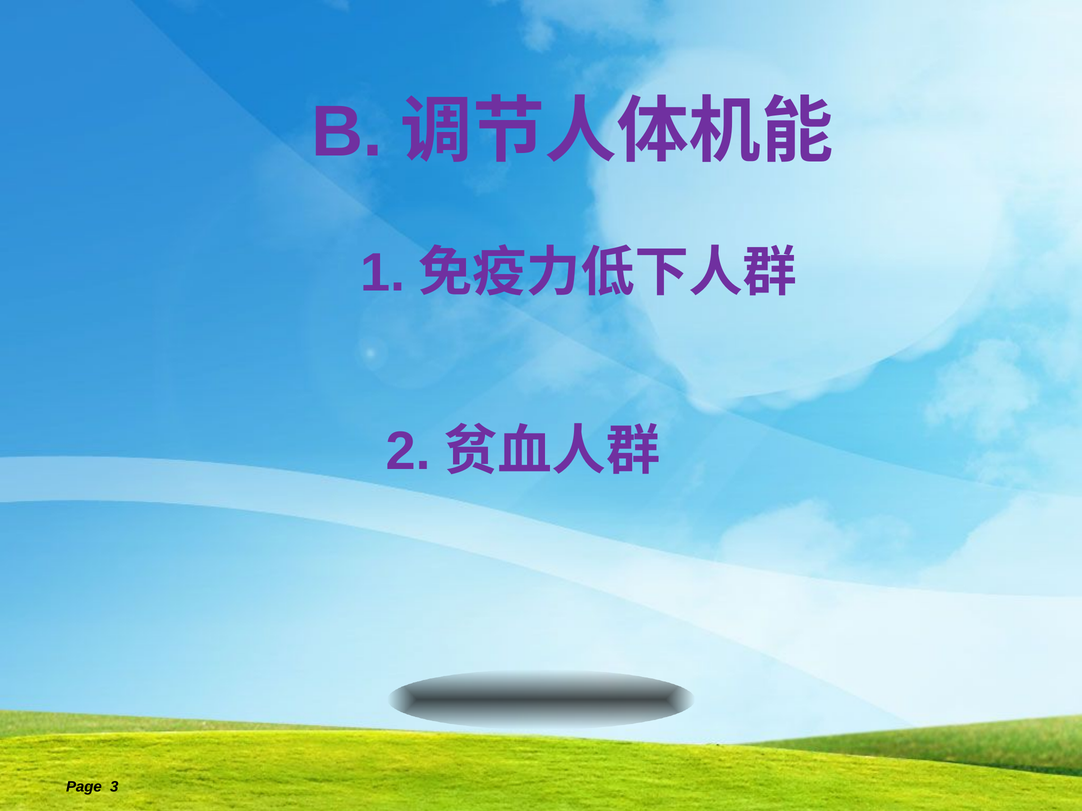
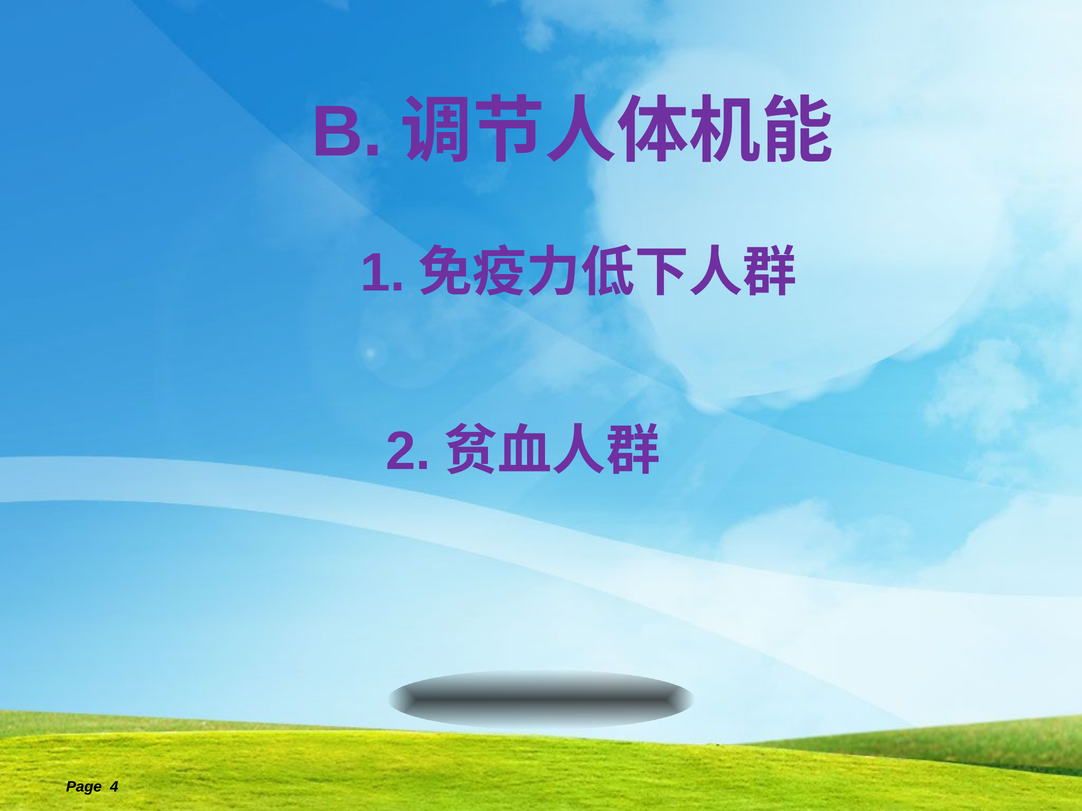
3: 3 -> 4
